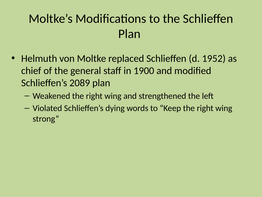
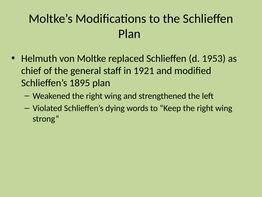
1952: 1952 -> 1953
1900: 1900 -> 1921
2089: 2089 -> 1895
